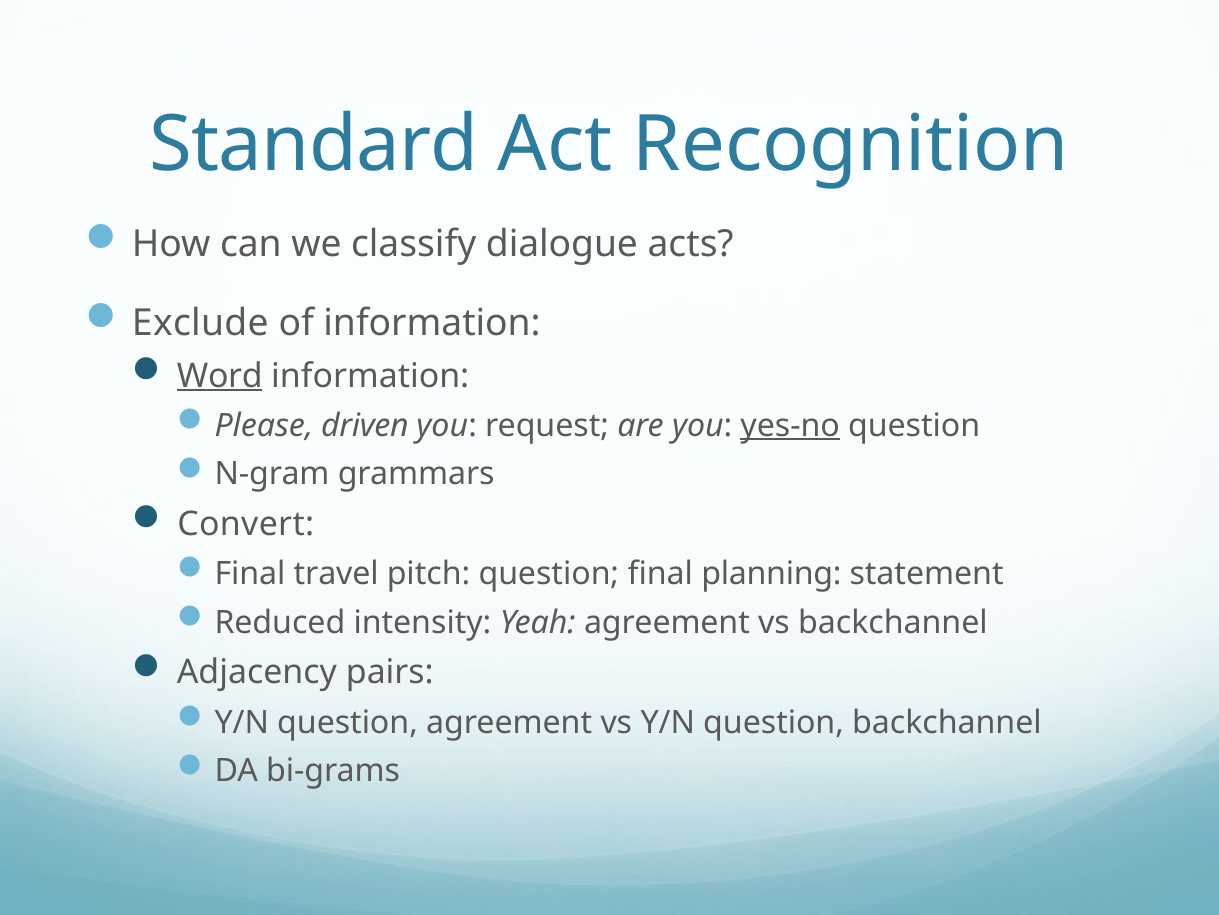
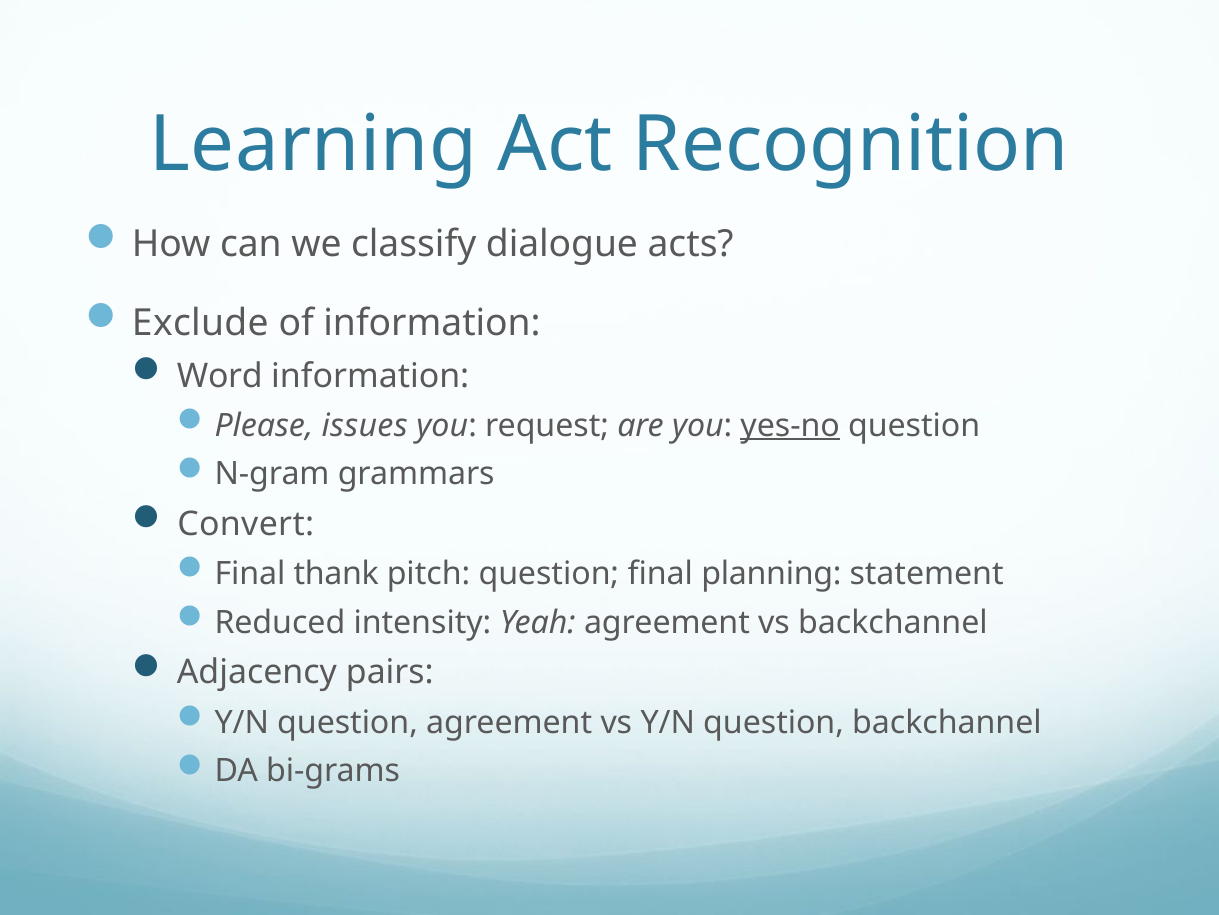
Standard: Standard -> Learning
Word underline: present -> none
driven: driven -> issues
travel: travel -> thank
